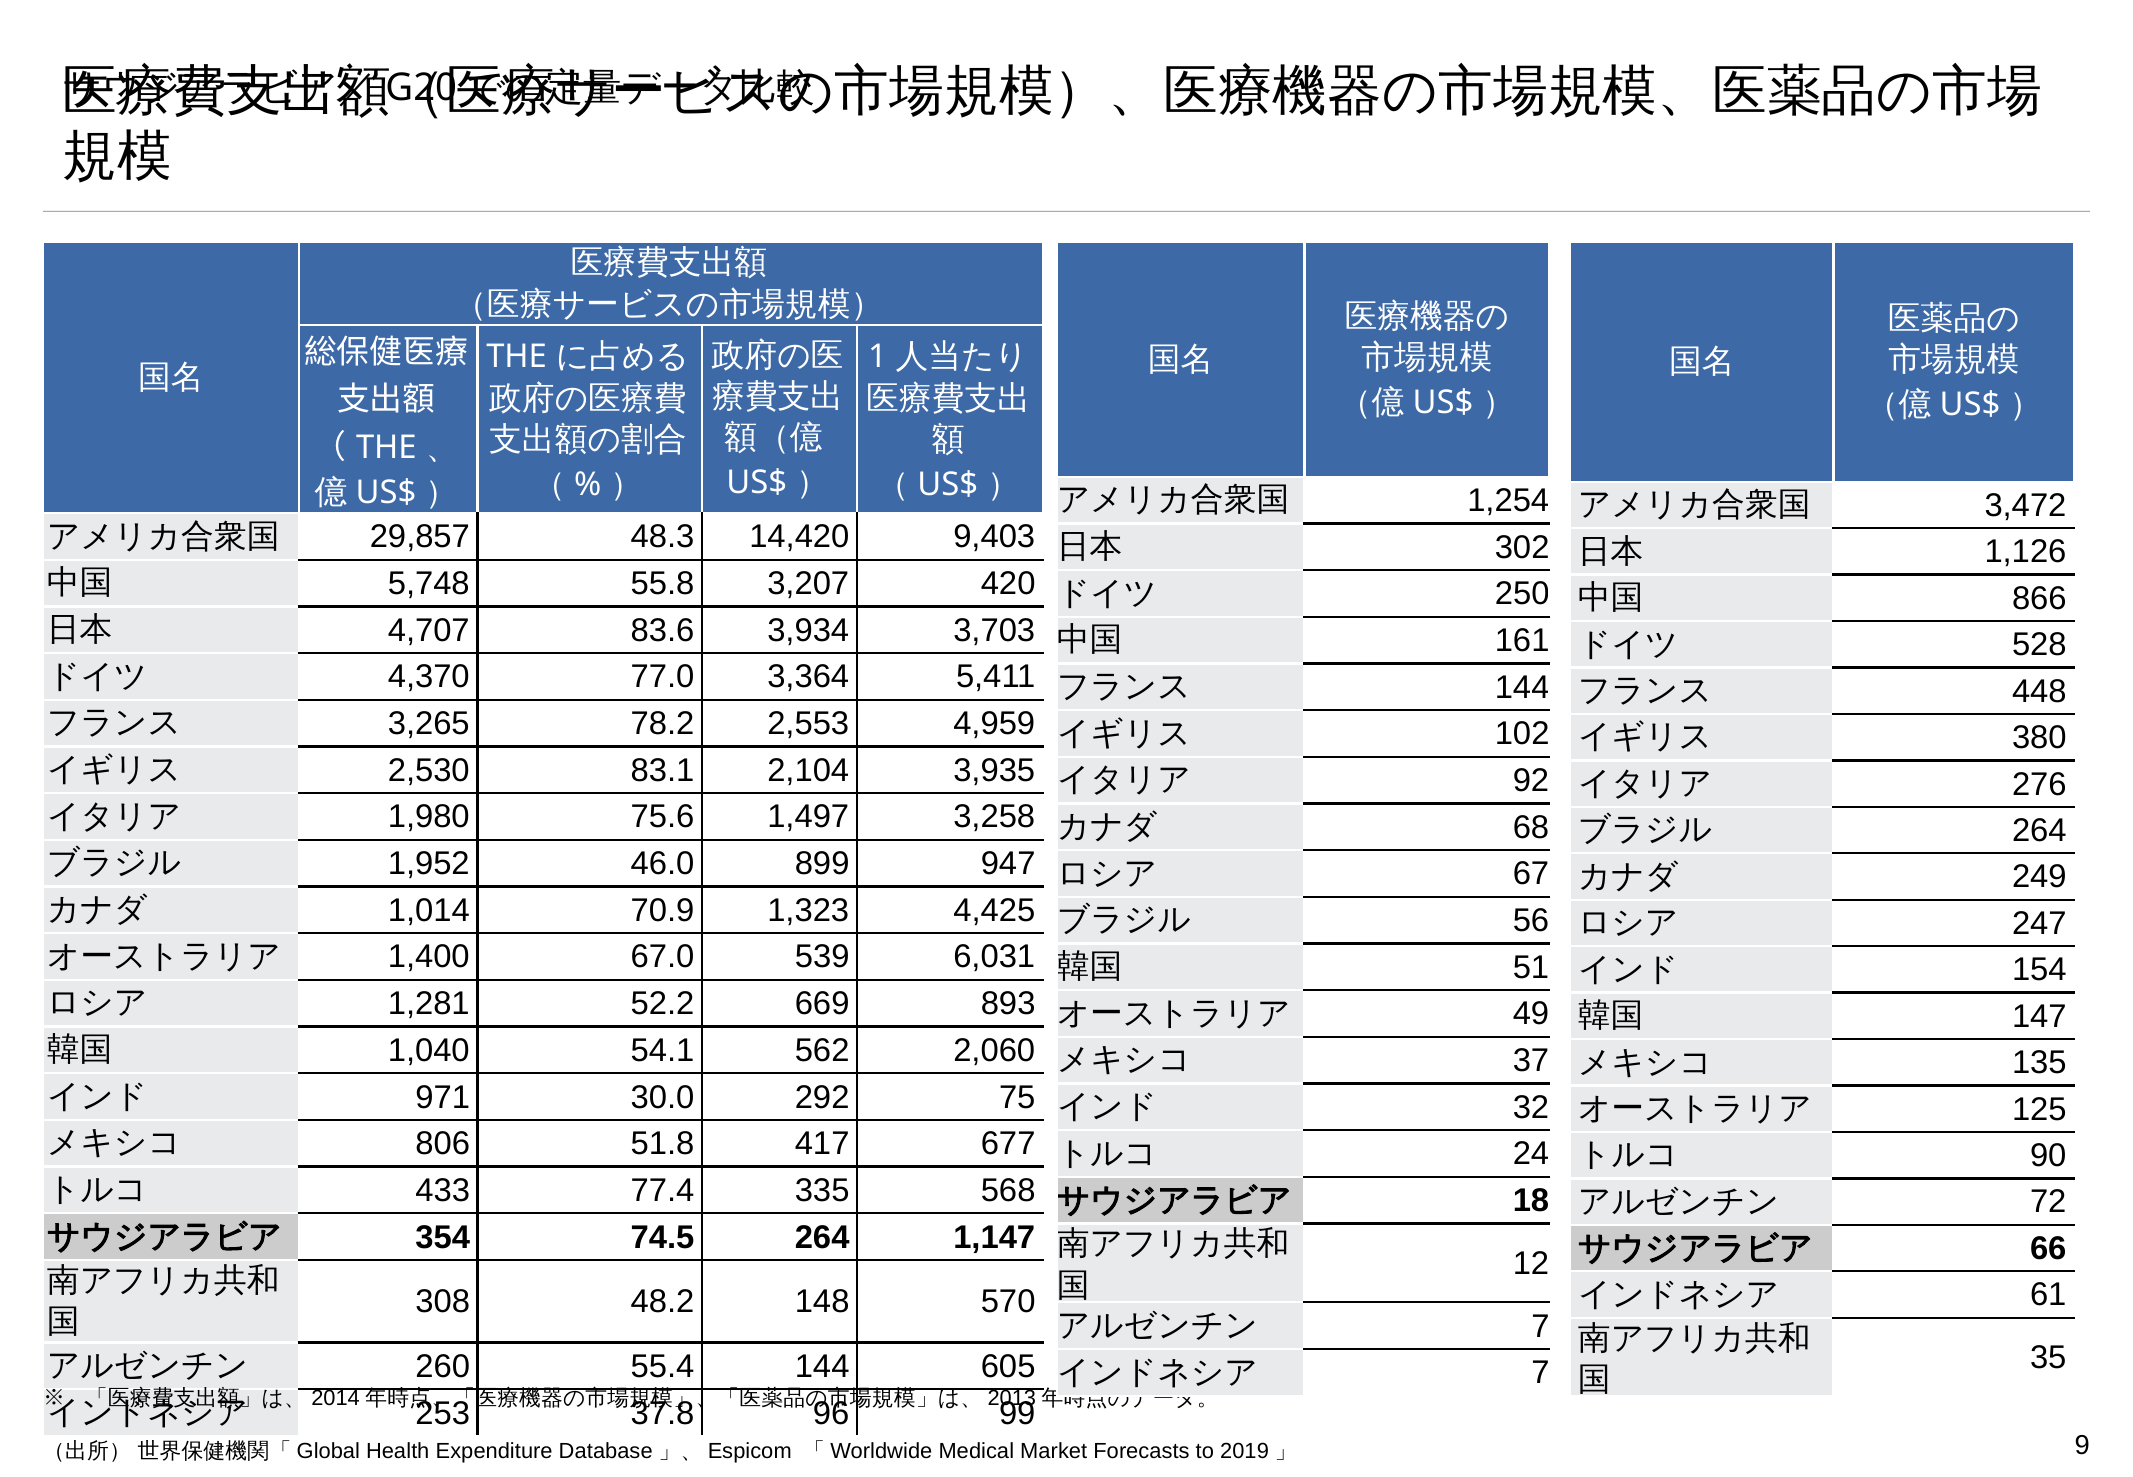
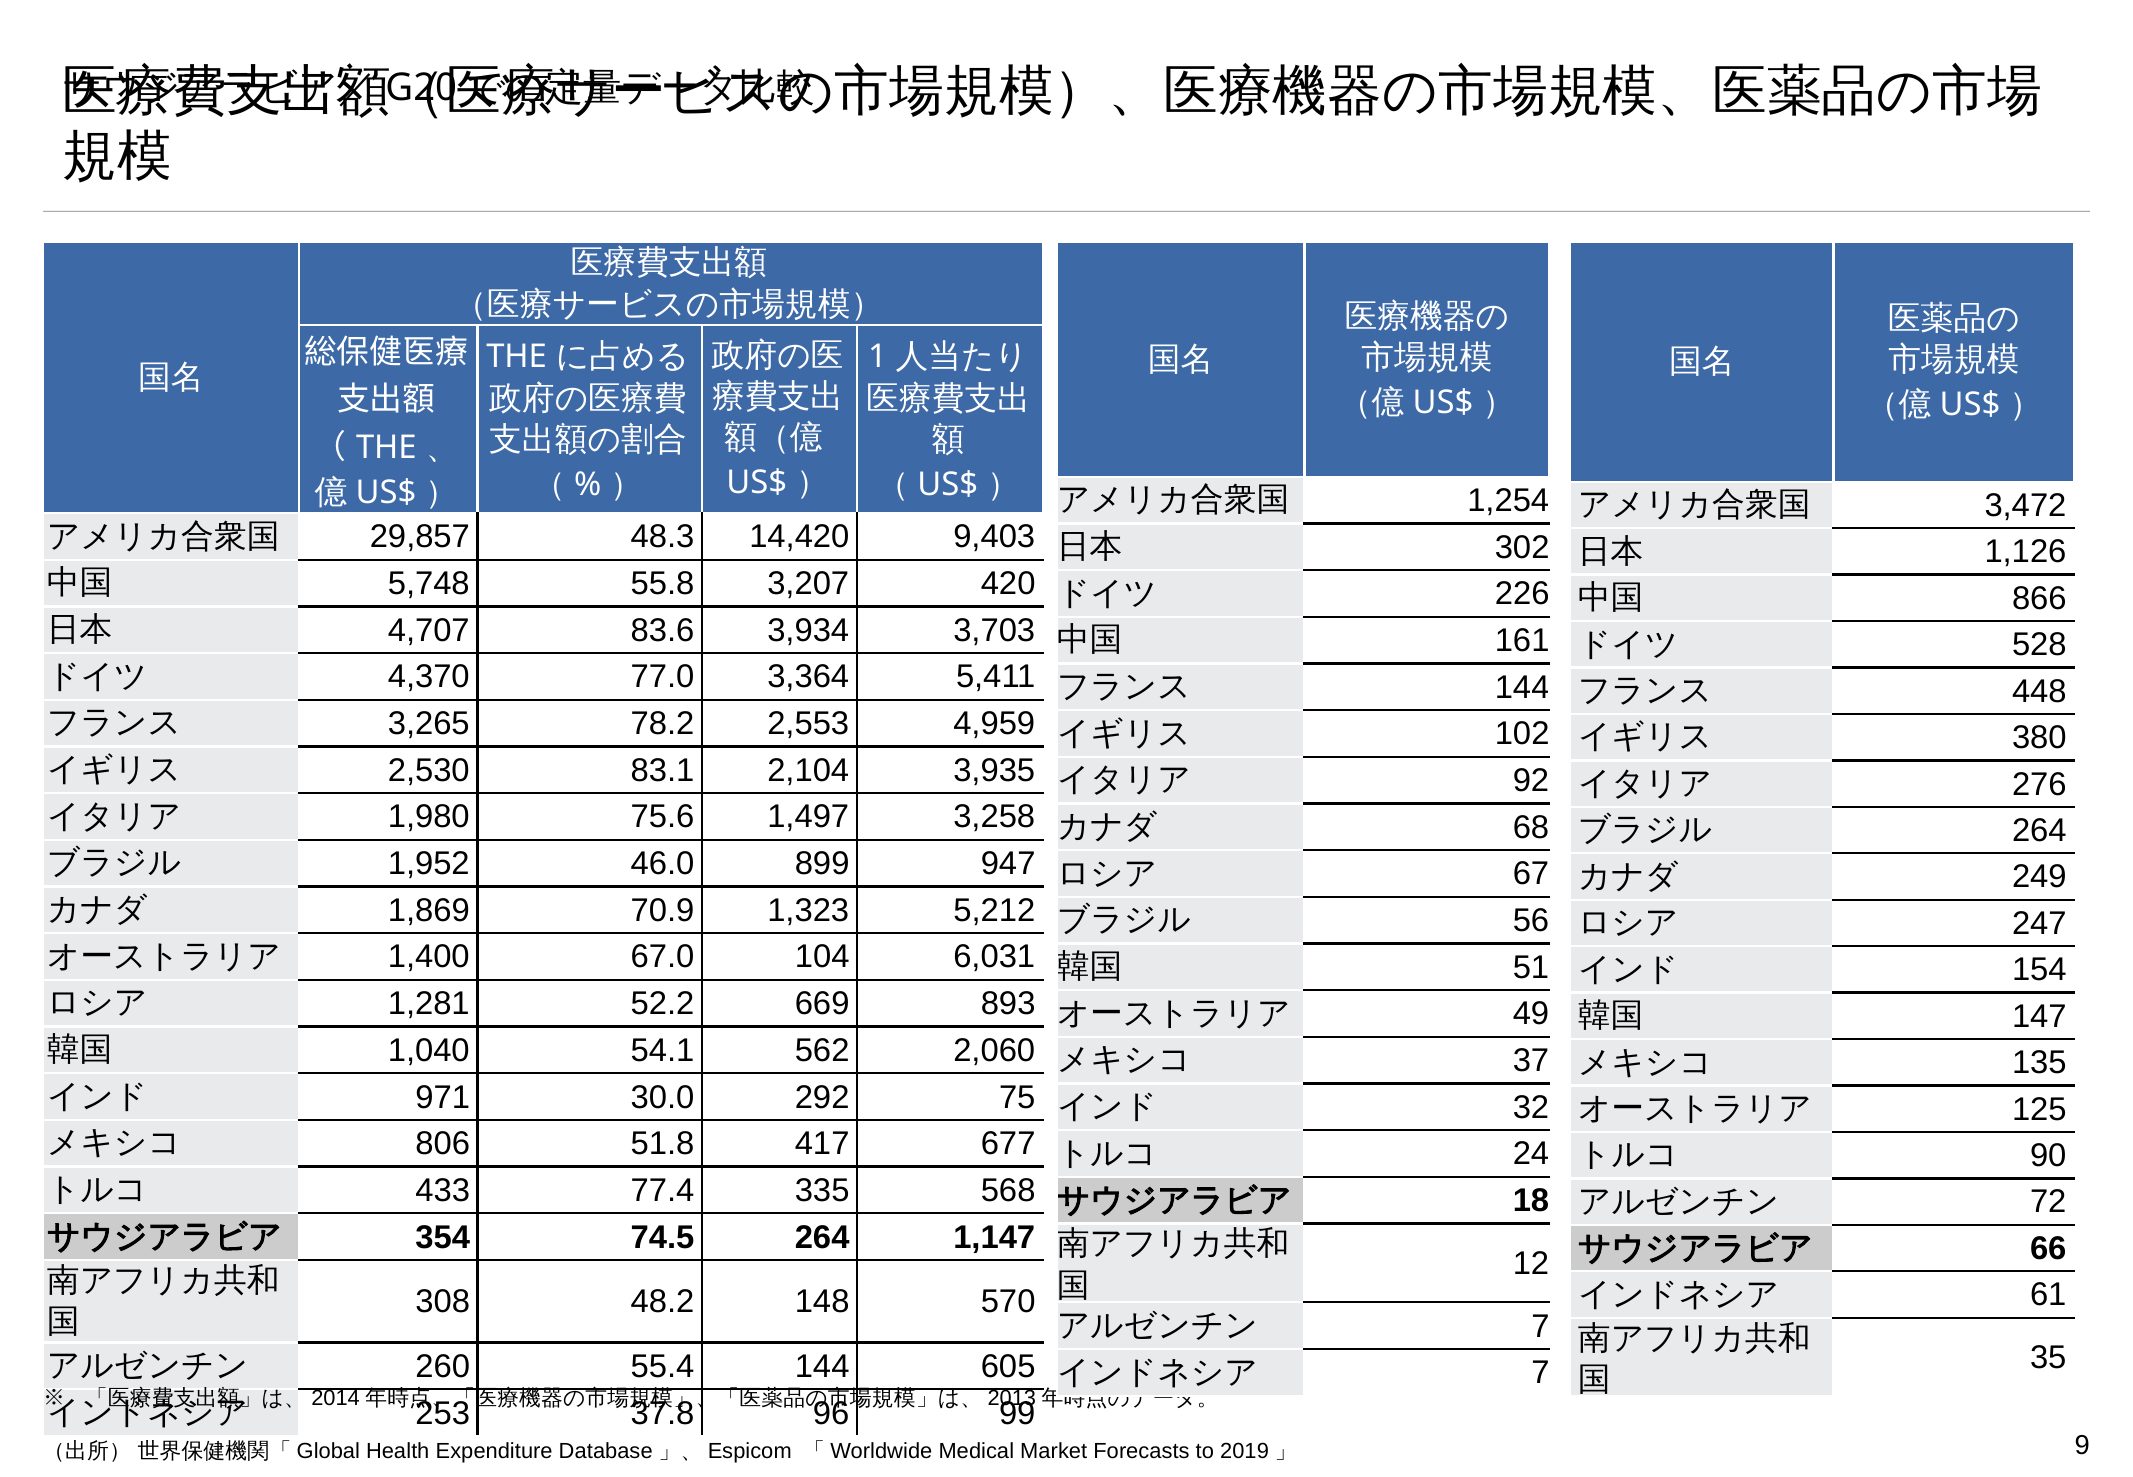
250: 250 -> 226
1,014: 1,014 -> 1,869
4,425: 4,425 -> 5,212
539: 539 -> 104
